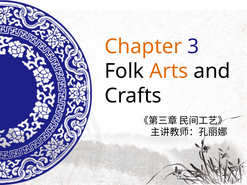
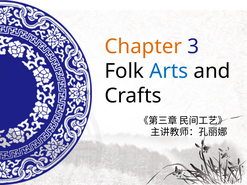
Arts colour: orange -> blue
